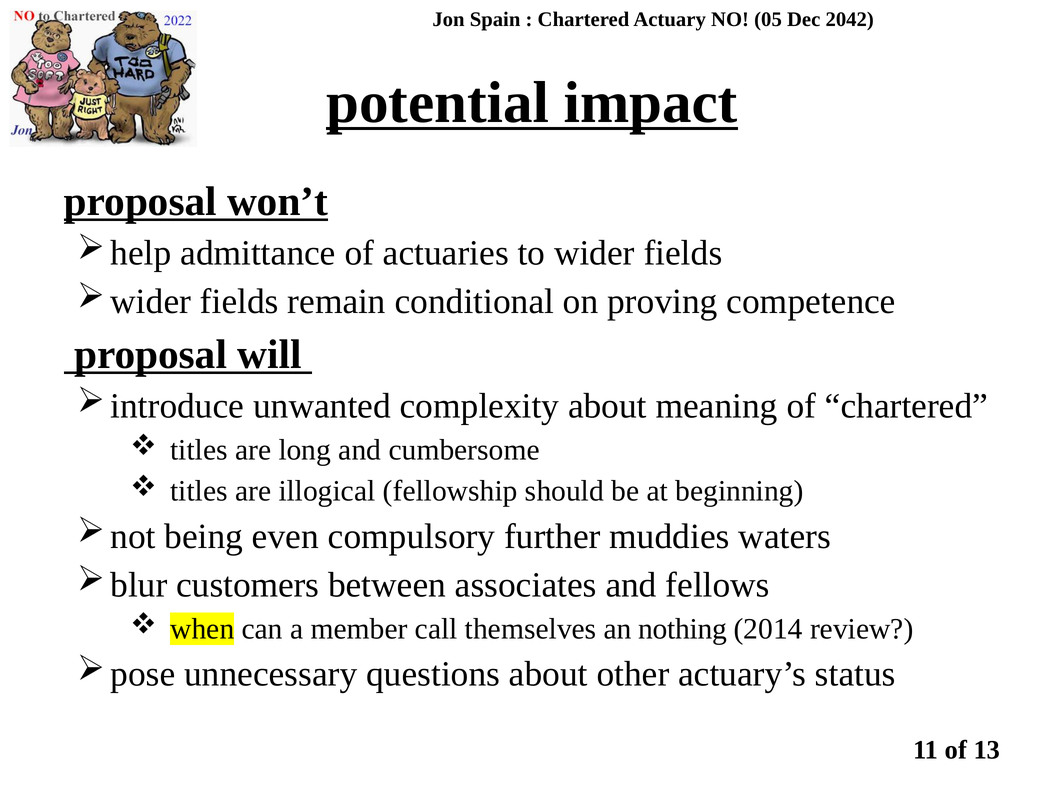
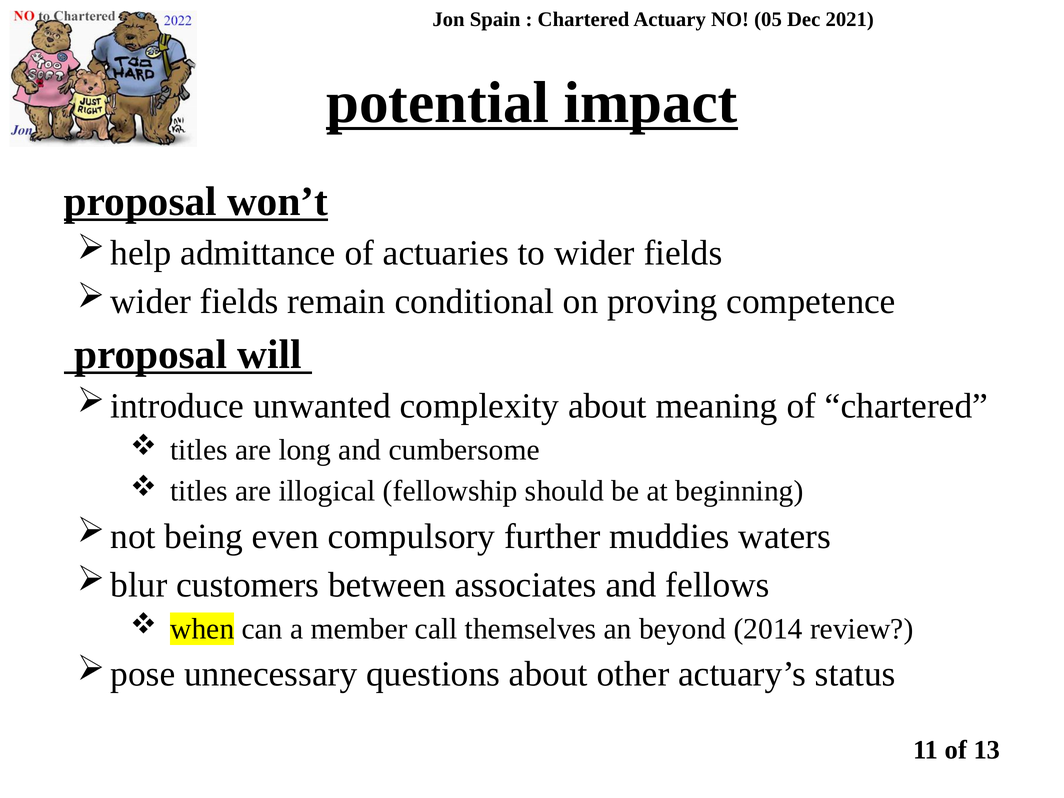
2042: 2042 -> 2021
nothing: nothing -> beyond
